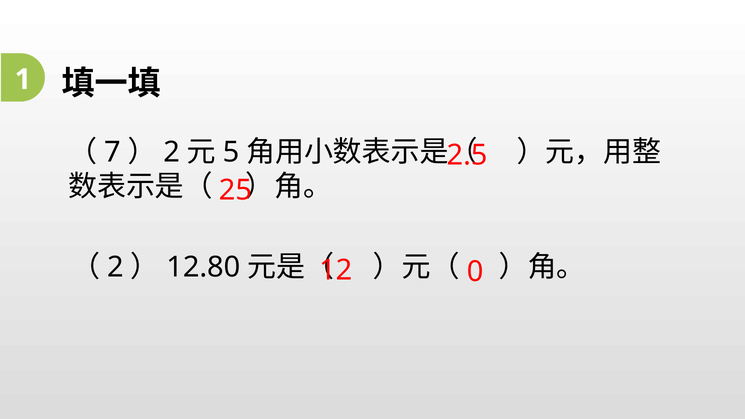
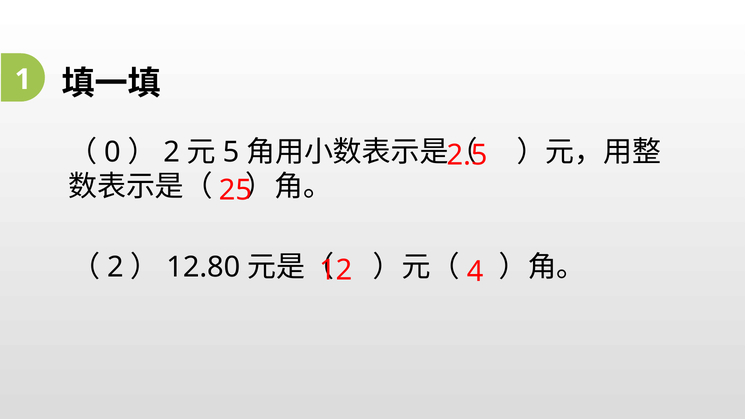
7: 7 -> 0
0: 0 -> 4
